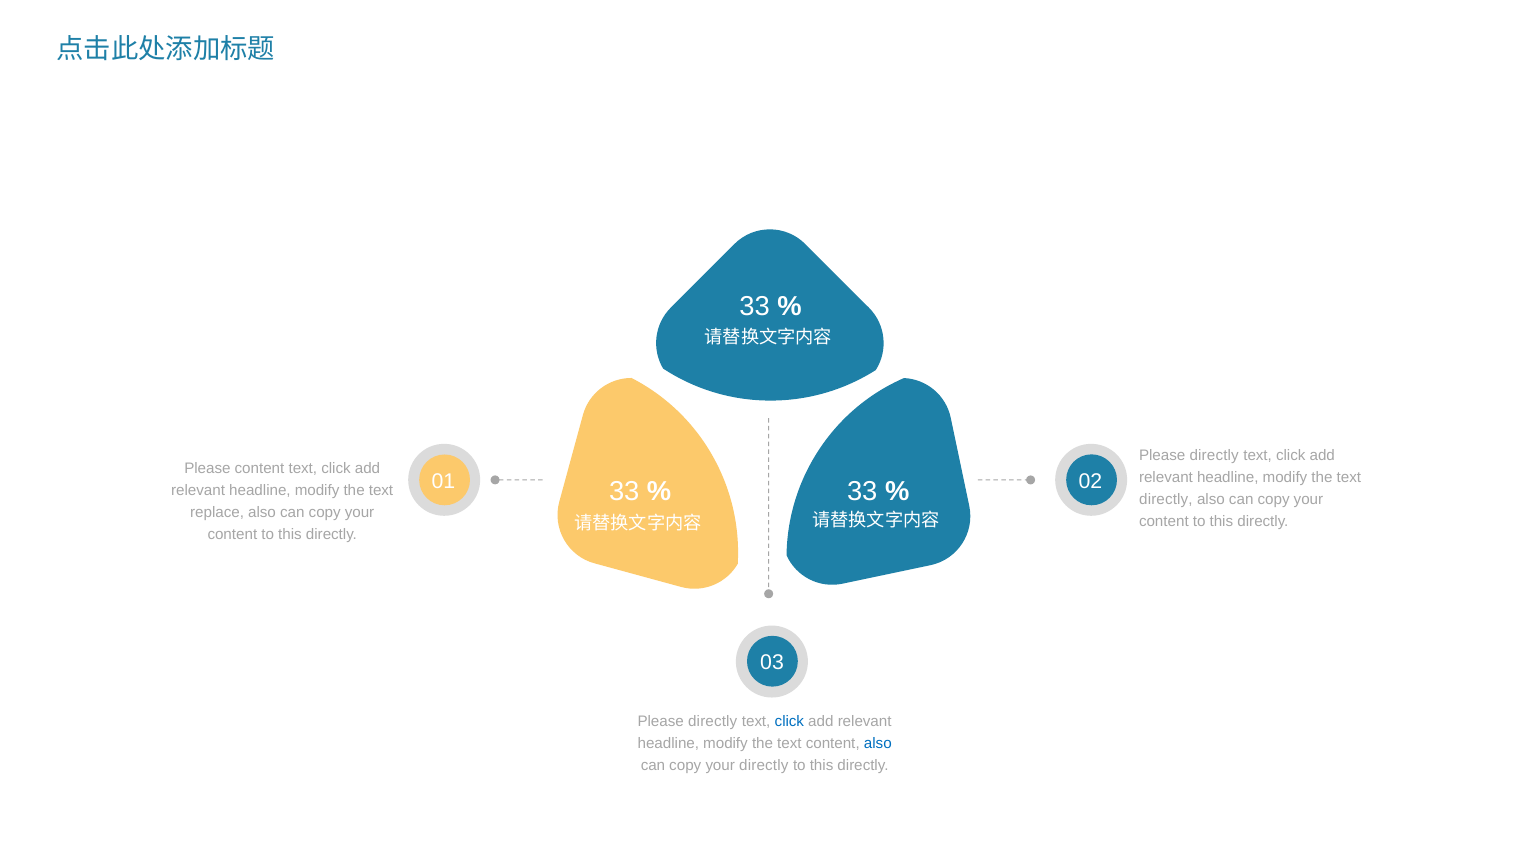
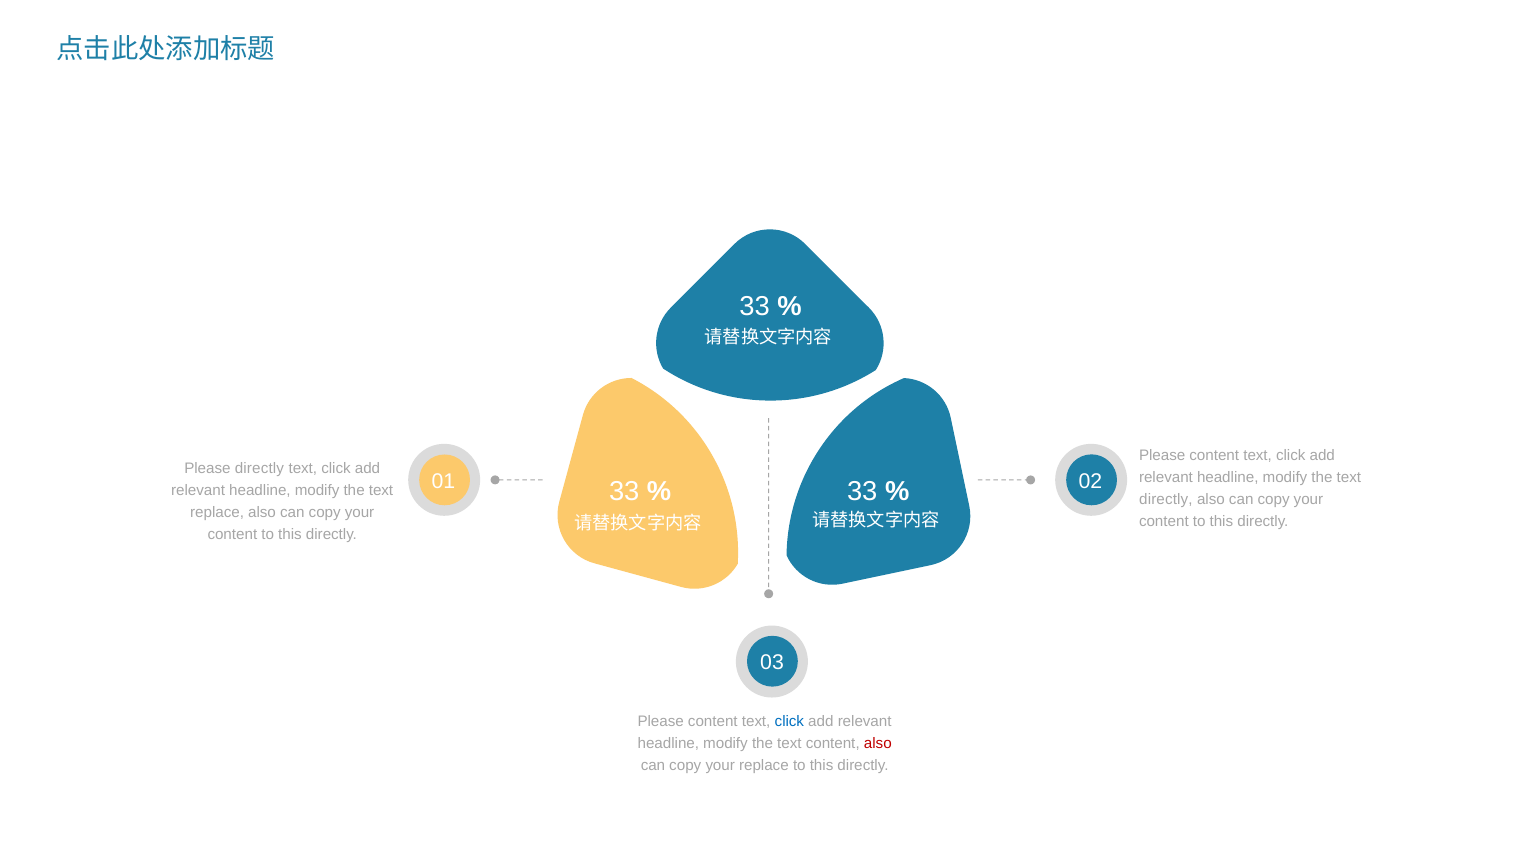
directly at (1214, 455): directly -> content
Please content: content -> directly
directly at (713, 722): directly -> content
also at (878, 744) colour: blue -> red
your directly: directly -> replace
